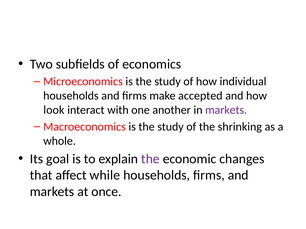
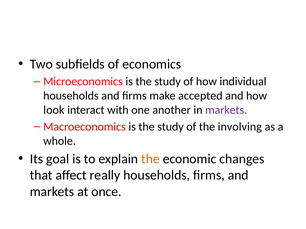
shrinking: shrinking -> involving
the at (150, 159) colour: purple -> orange
while: while -> really
